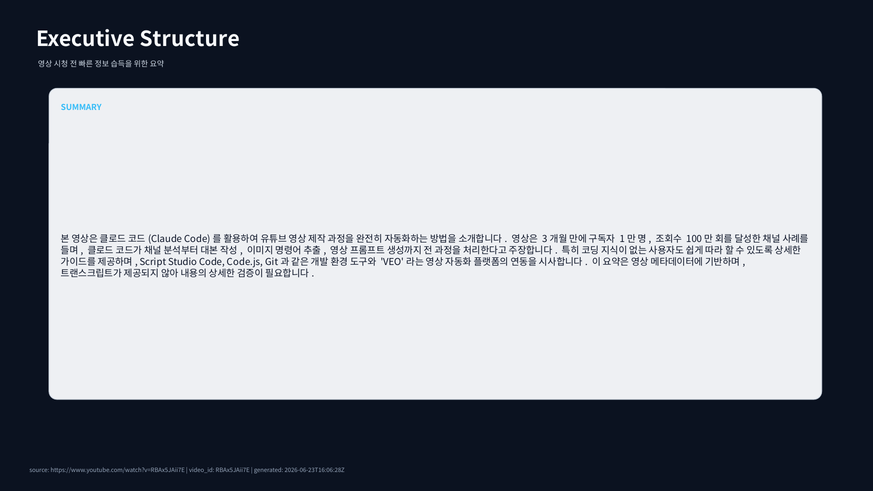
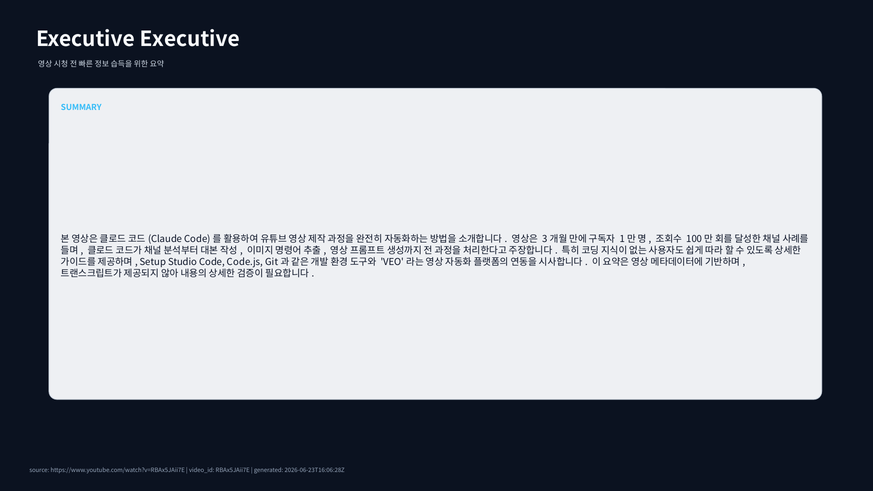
Executive Structure: Structure -> Executive
Script: Script -> Setup
